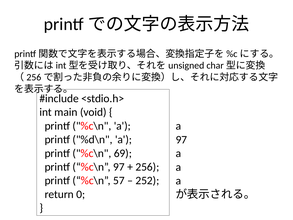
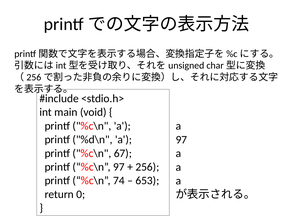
69: 69 -> 67
57: 57 -> 74
252: 252 -> 653
